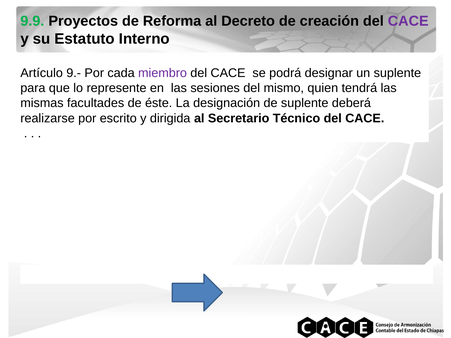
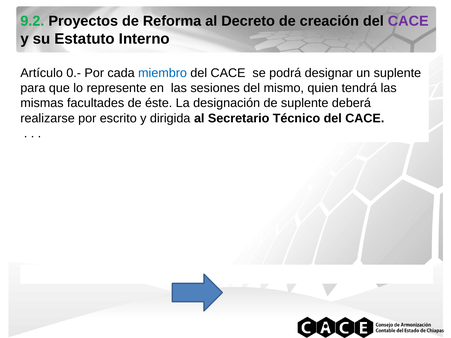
9.9: 9.9 -> 9.2
9.-: 9.- -> 0.-
miembro colour: purple -> blue
